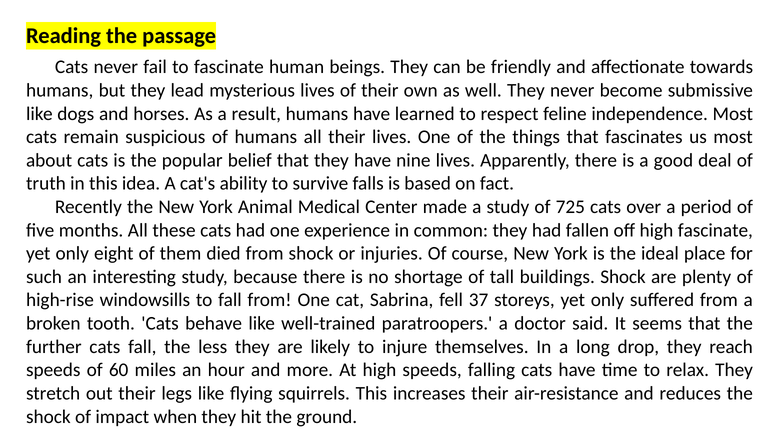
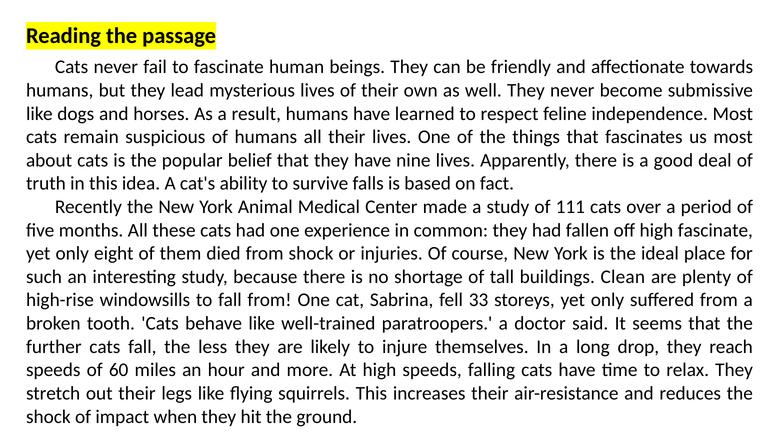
725: 725 -> 111
buildings Shock: Shock -> Clean
37: 37 -> 33
